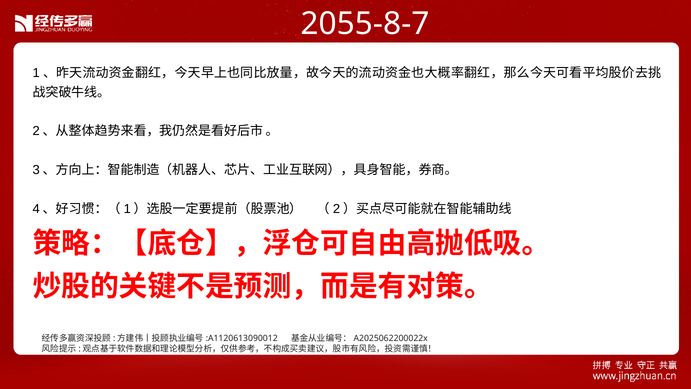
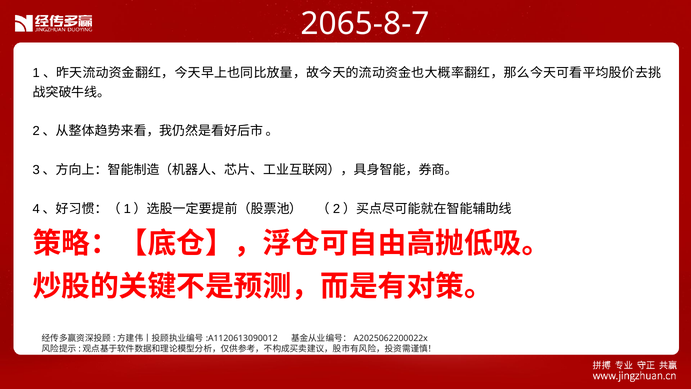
2055-8-7: 2055-8-7 -> 2065-8-7
